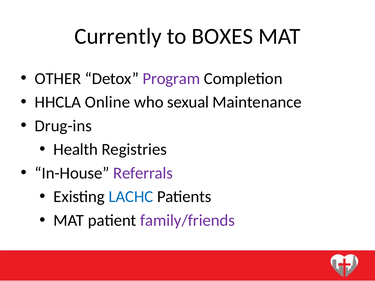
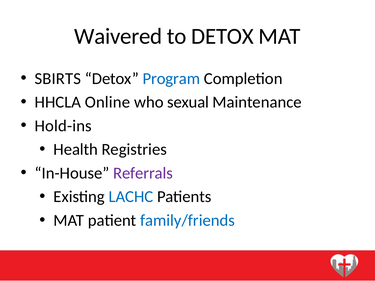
Currently: Currently -> Waivered
to BOXES: BOXES -> DETOX
OTHER: OTHER -> SBIRTS
Program colour: purple -> blue
Drug-ins: Drug-ins -> Hold-ins
family/friends colour: purple -> blue
